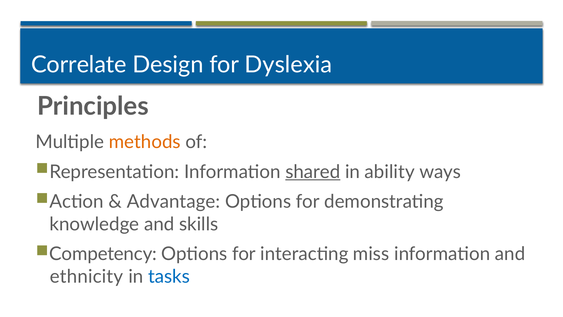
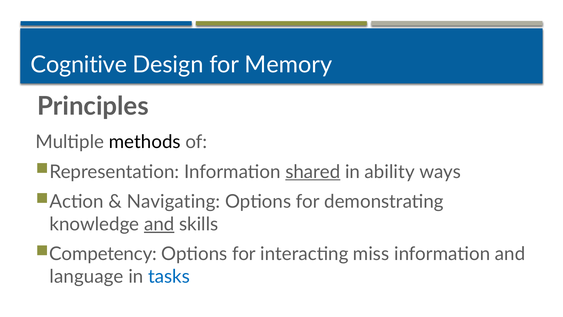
Correlate: Correlate -> Cognitive
Dyslexia: Dyslexia -> Memory
methods colour: orange -> black
Advantage: Advantage -> Navigating
and at (159, 224) underline: none -> present
ethnicity: ethnicity -> language
